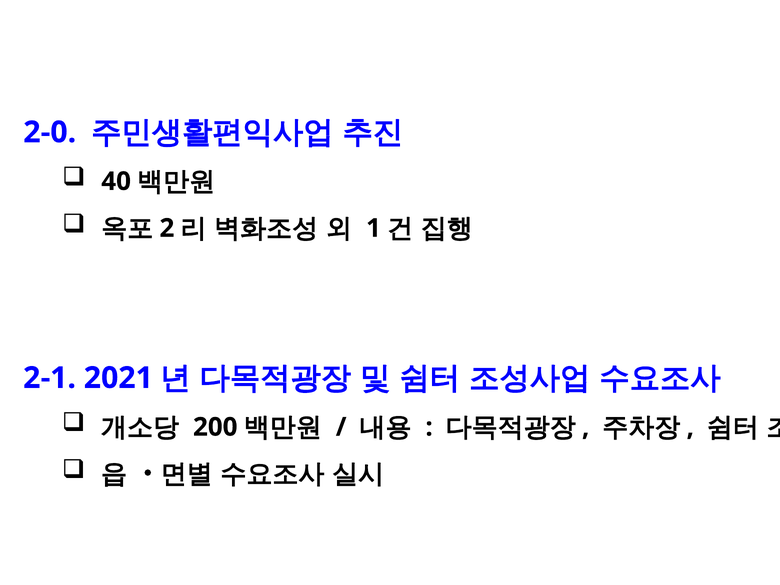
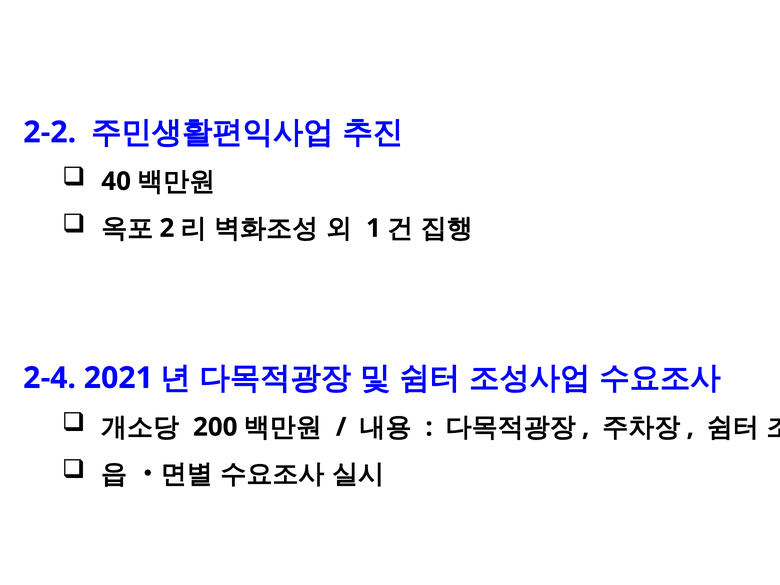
2-0: 2-0 -> 2-2
2-1: 2-1 -> 2-4
